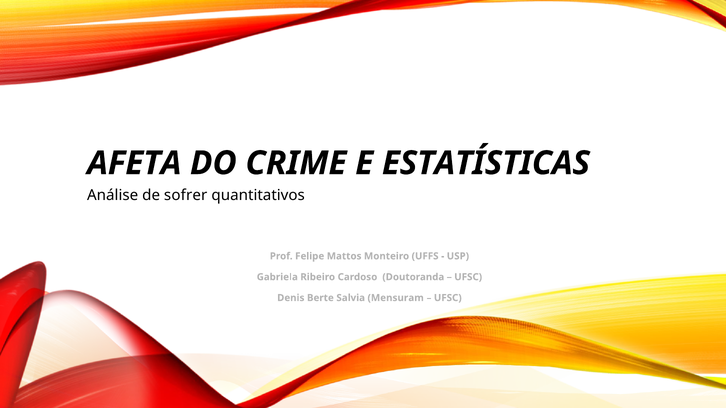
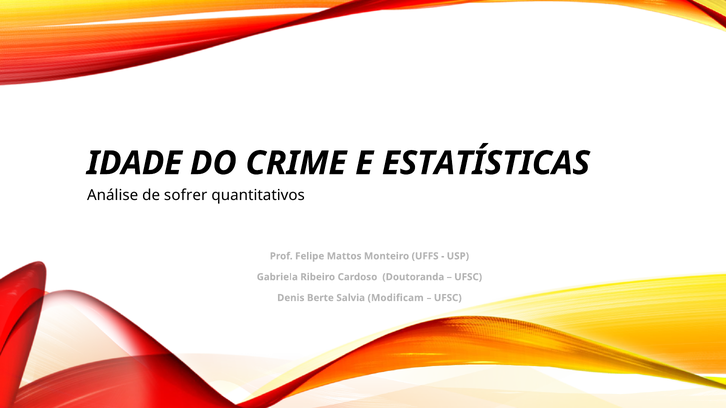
AFETA: AFETA -> IDADE
Mensuram: Mensuram -> Modificam
